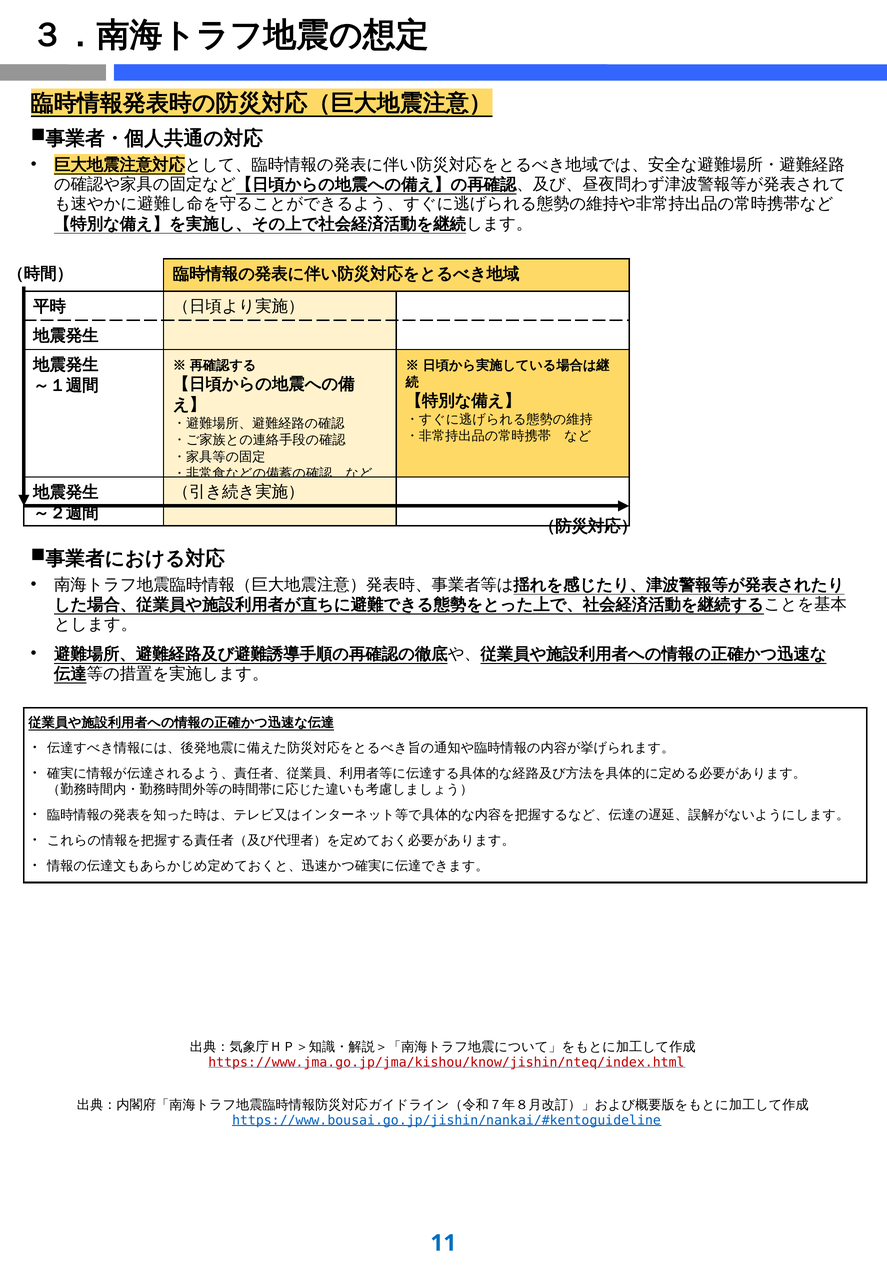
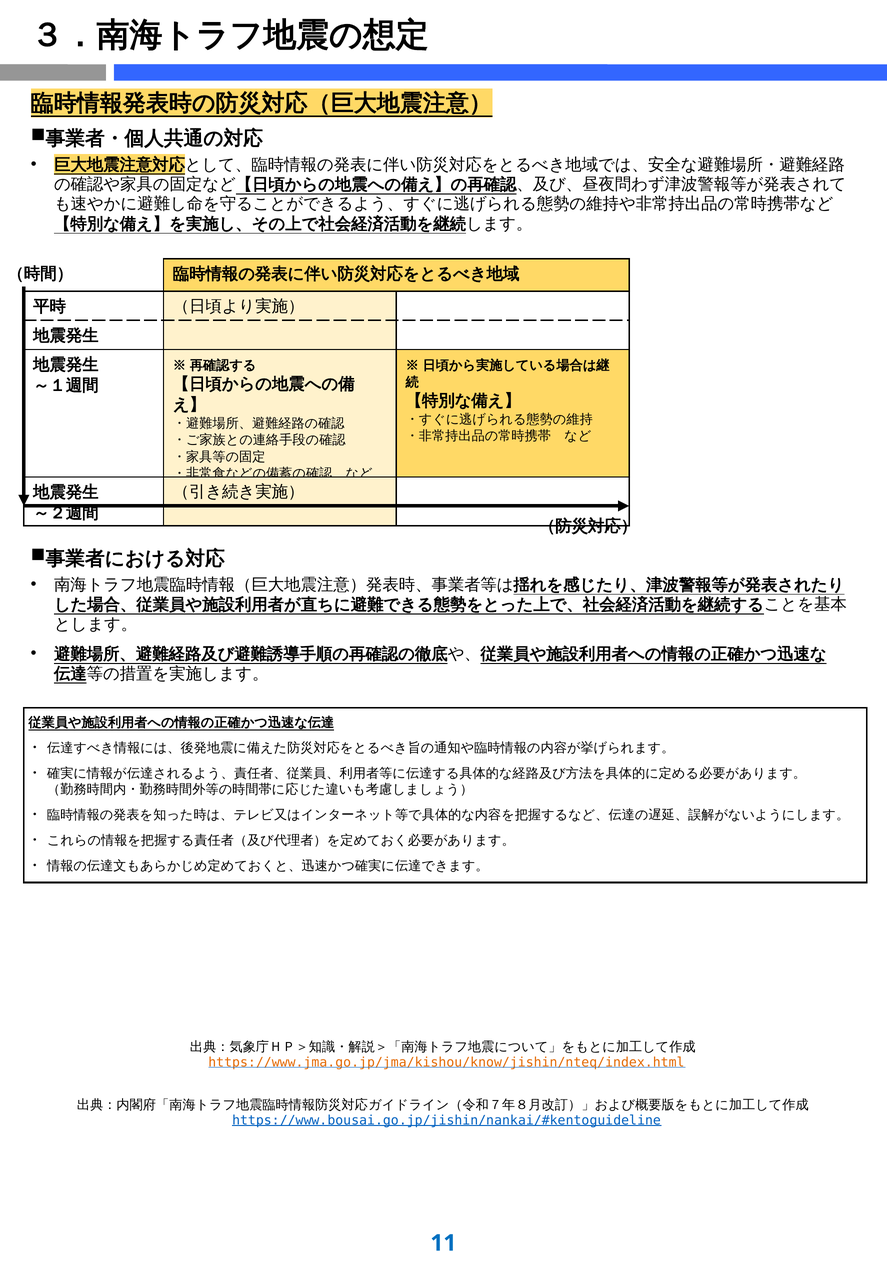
https://www.jma.go.jp/jma/kishou/know/jishin/nteq/index.html colour: red -> orange
